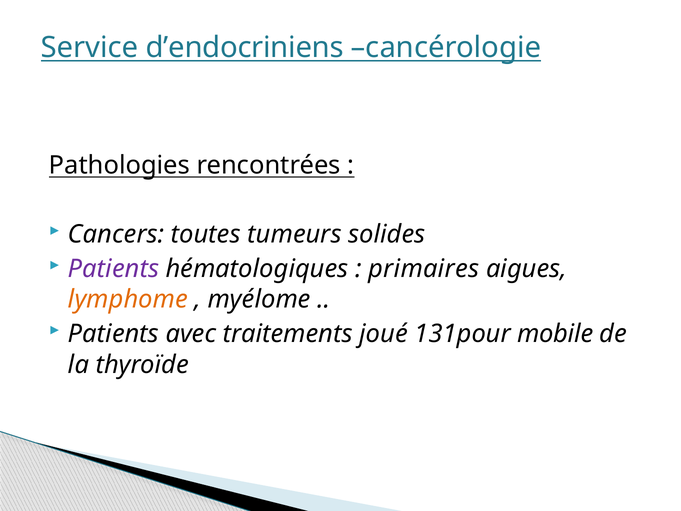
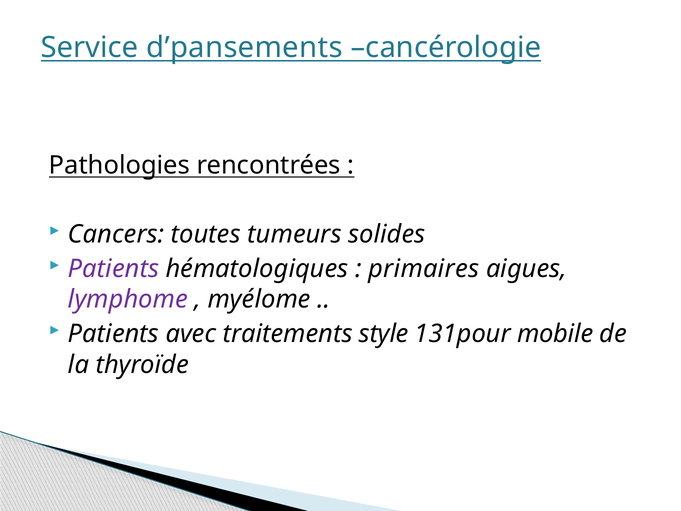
d’endocriniens: d’endocriniens -> d’pansements
lymphome colour: orange -> purple
joué: joué -> style
